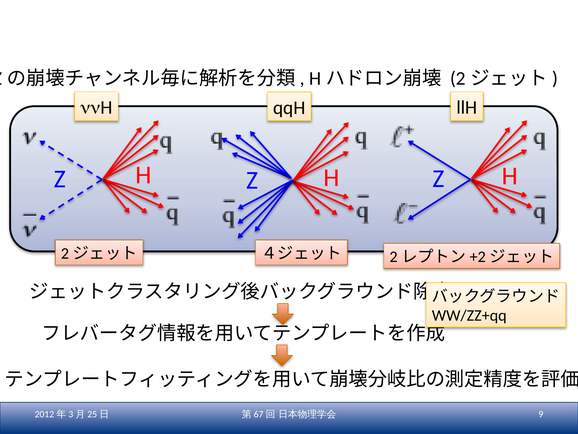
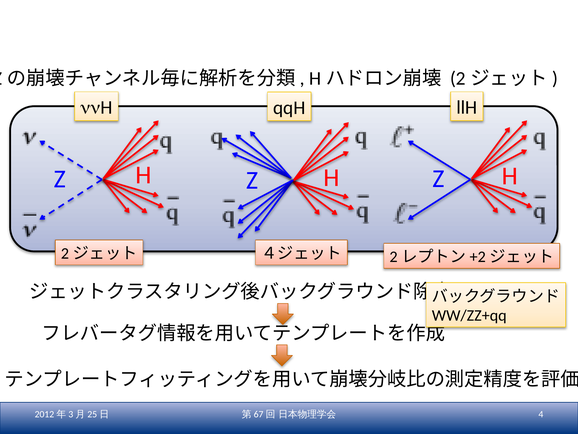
9: 9 -> 4
